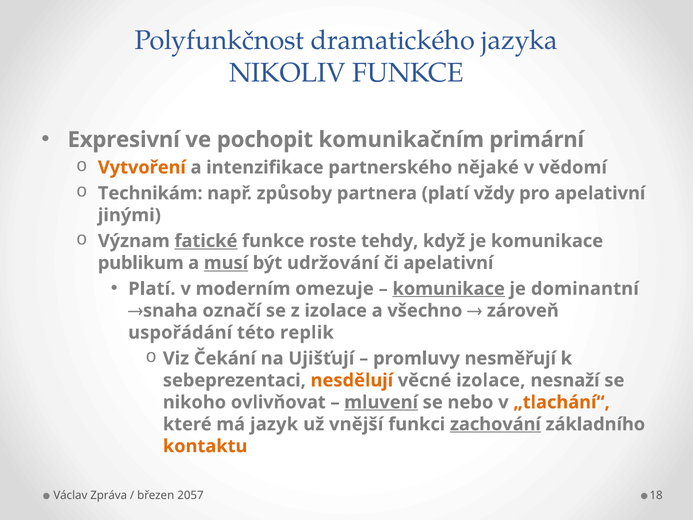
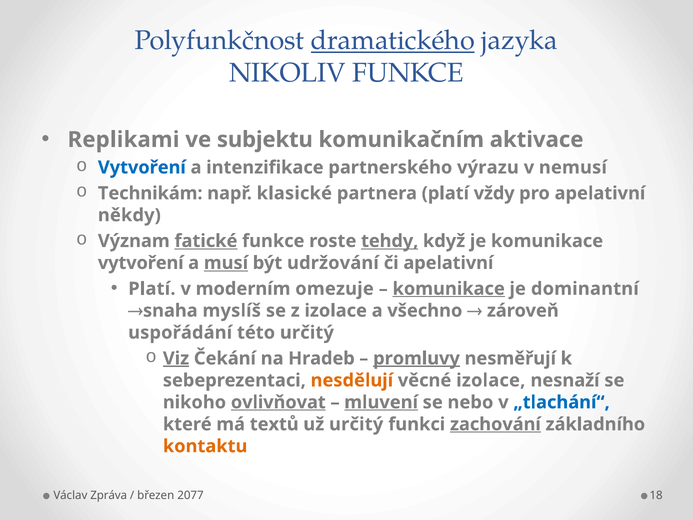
dramatického underline: none -> present
Expresivní: Expresivní -> Replikami
pochopit: pochopit -> subjektu
primární: primární -> aktivace
Vytvoření at (142, 167) colour: orange -> blue
nějaké: nějaké -> výrazu
vědomí: vědomí -> nemusí
způsoby: způsoby -> klasické
jinými: jinými -> někdy
tehdy underline: none -> present
publikum at (141, 263): publikum -> vytvoření
označí: označí -> myslíš
této replik: replik -> určitý
Viz underline: none -> present
Ujišťují: Ujišťují -> Hradeb
promluvy underline: none -> present
ovlivňovat underline: none -> present
„tlachání“ colour: orange -> blue
jazyk: jazyk -> textů
už vnější: vnější -> určitý
2057: 2057 -> 2077
